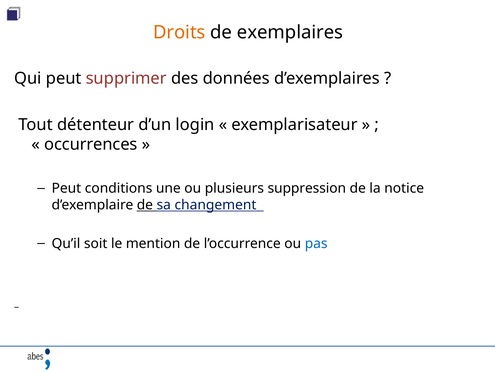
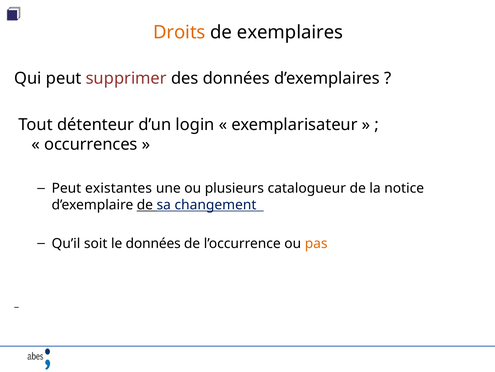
conditions: conditions -> existantes
suppression: suppression -> catalogueur
le mention: mention -> données
pas colour: blue -> orange
